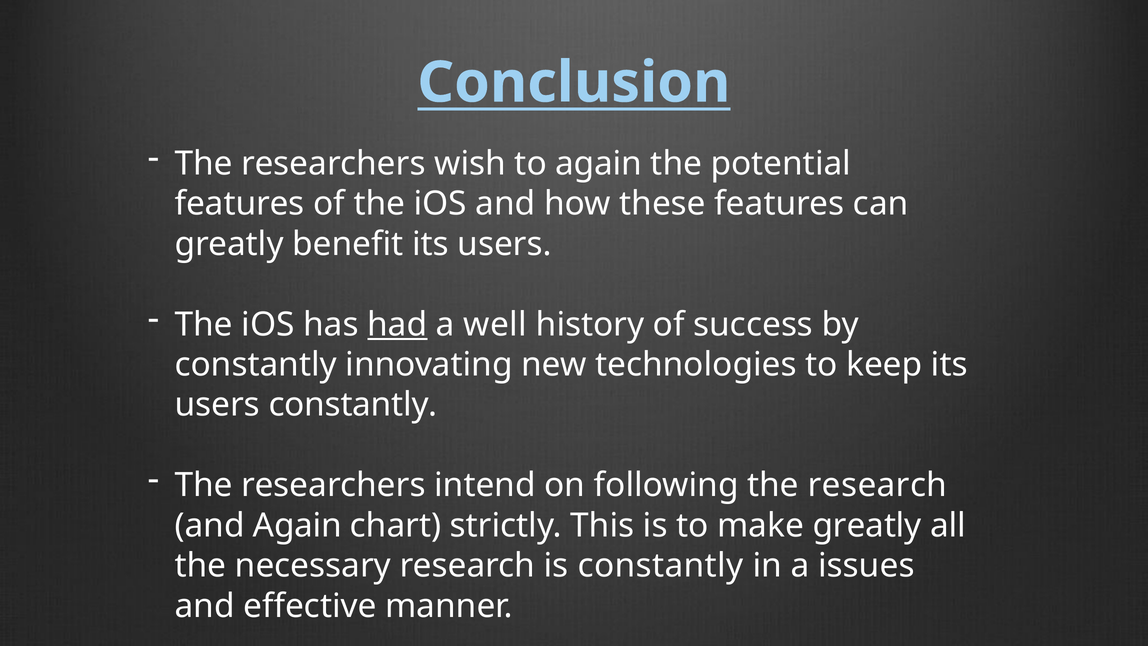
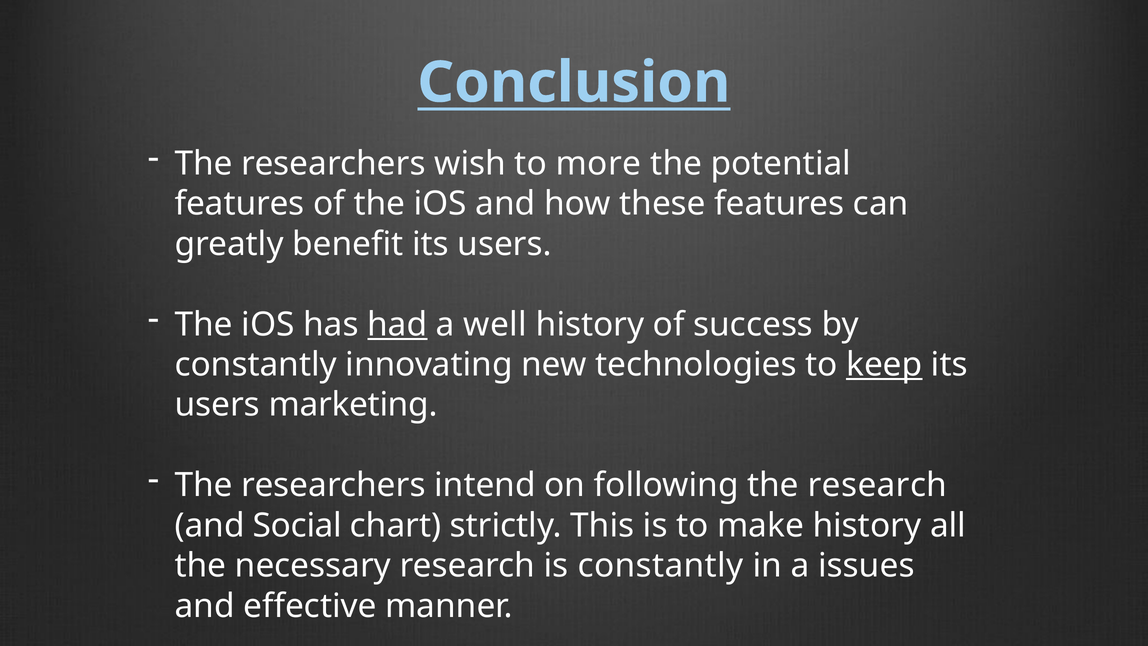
to again: again -> more
keep underline: none -> present
users constantly: constantly -> marketing
and Again: Again -> Social
make greatly: greatly -> history
